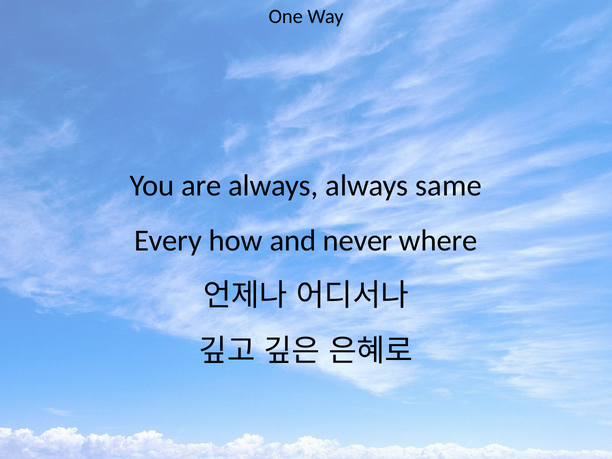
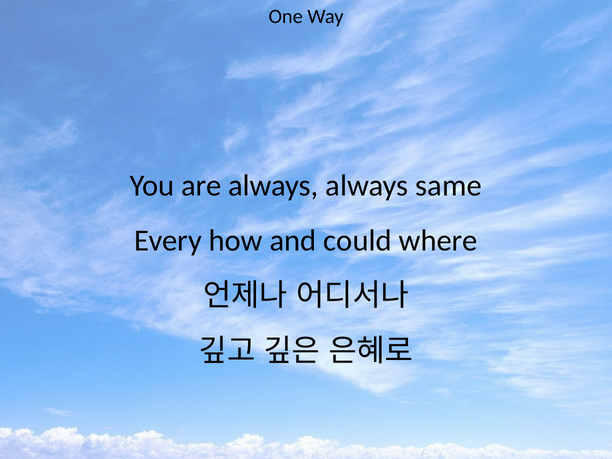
never: never -> could
